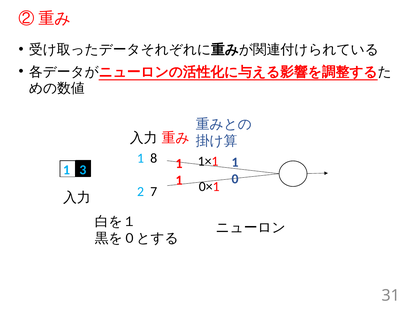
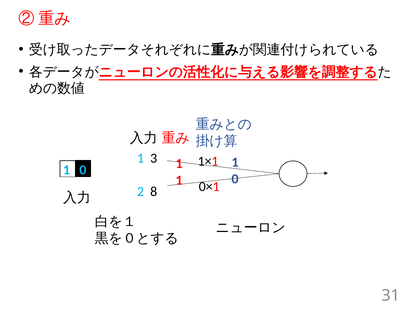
8: 8 -> 3
3 at (83, 170): 3 -> 0
7: 7 -> 8
